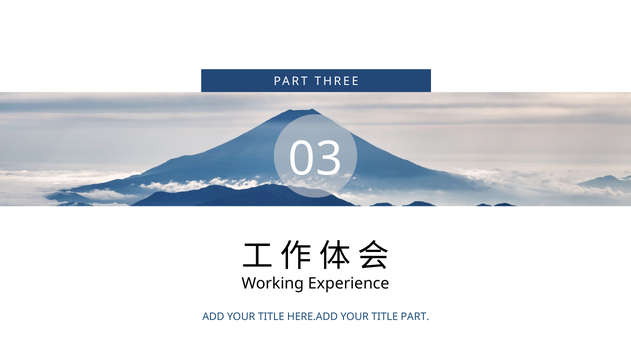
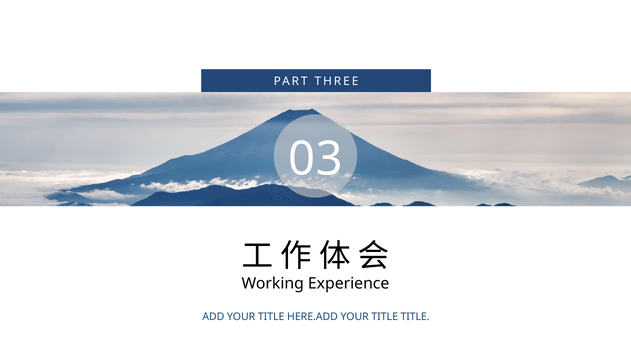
TITLE PART: PART -> TITLE
